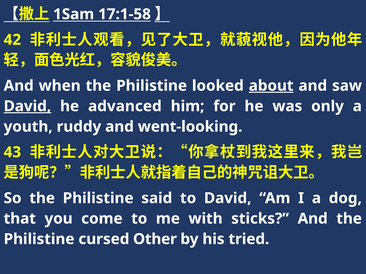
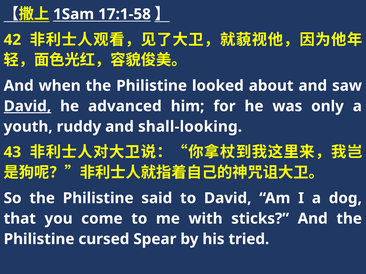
about underline: present -> none
went-looking: went-looking -> shall-looking
Other: Other -> Spear
